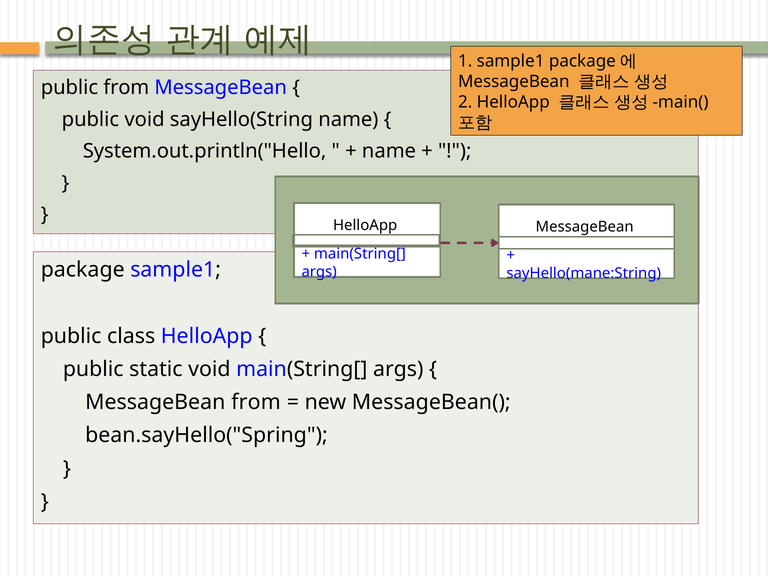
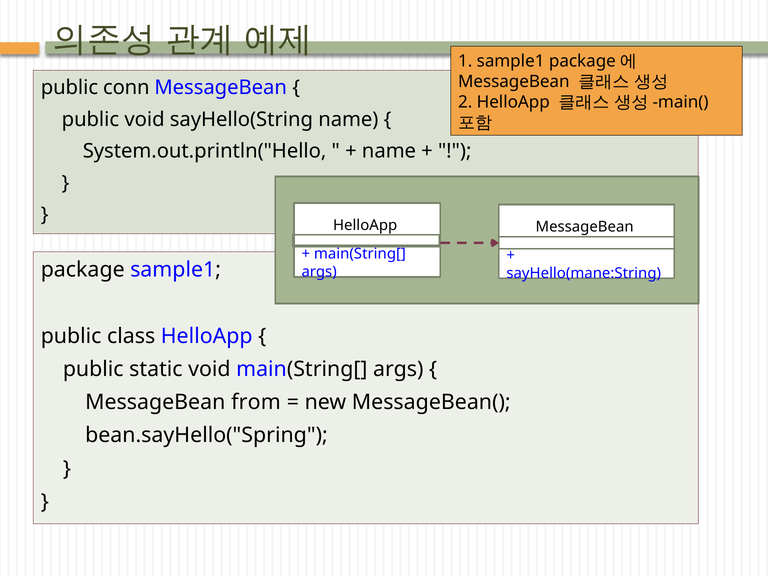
public from: from -> conn
